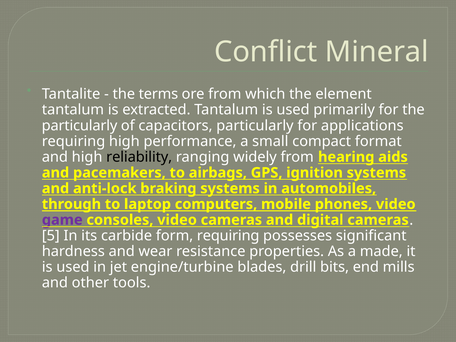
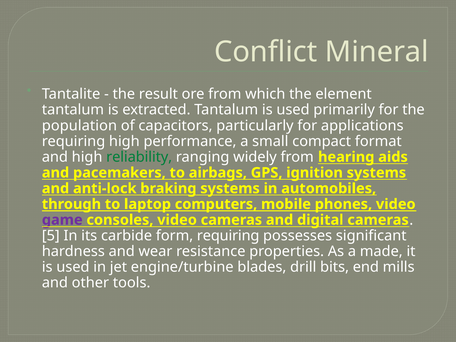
terms: terms -> result
particularly at (80, 126): particularly -> population
reliability colour: black -> green
